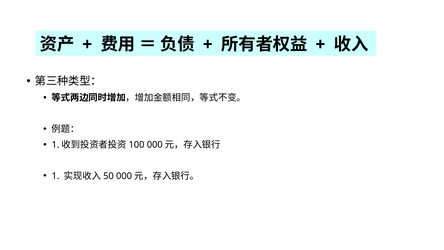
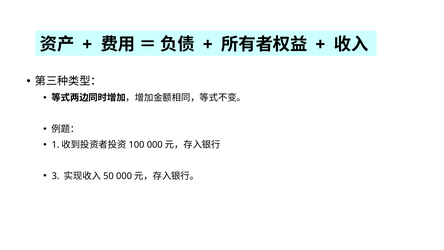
1: 1 -> 3
